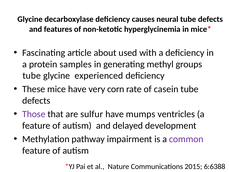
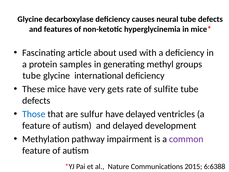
experienced: experienced -> international
corn: corn -> gets
casein: casein -> sulfite
Those colour: purple -> blue
have mumps: mumps -> delayed
